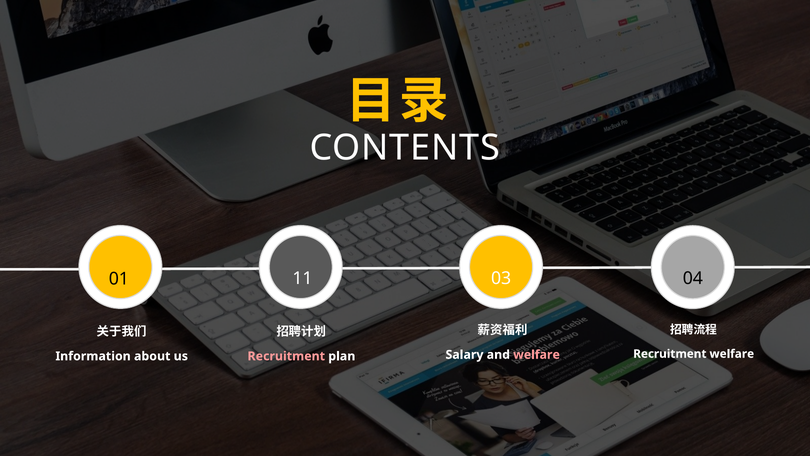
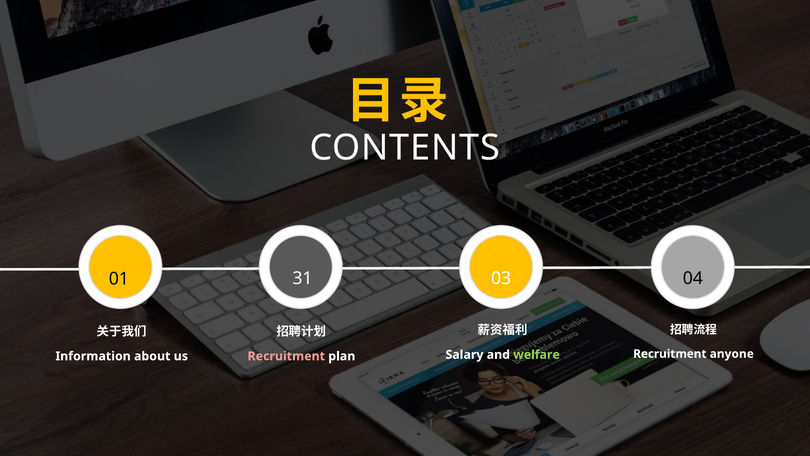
11: 11 -> 31
Recruitment welfare: welfare -> anyone
welfare at (537, 354) colour: pink -> light green
